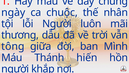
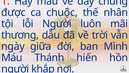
ngày: ngày -> được
tông: tông -> ngày
